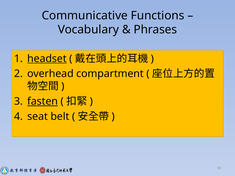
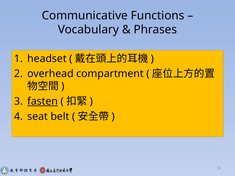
headset underline: present -> none
